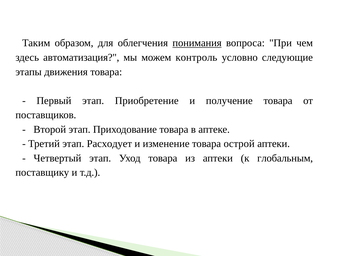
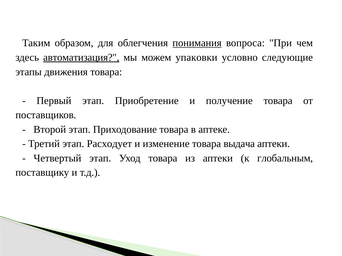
автоматизация underline: none -> present
контроль: контроль -> упаковки
острой: острой -> выдача
